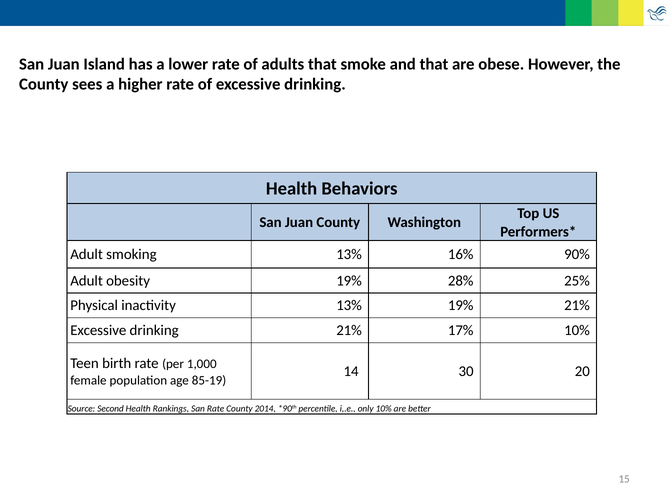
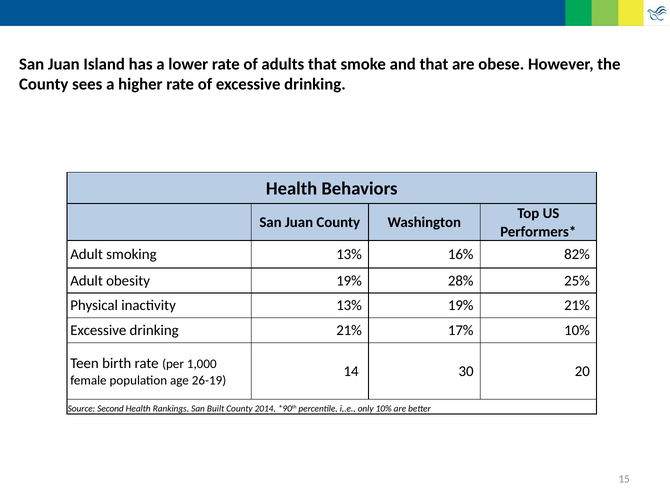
90%: 90% -> 82%
85-19: 85-19 -> 26-19
San Rate: Rate -> Built
